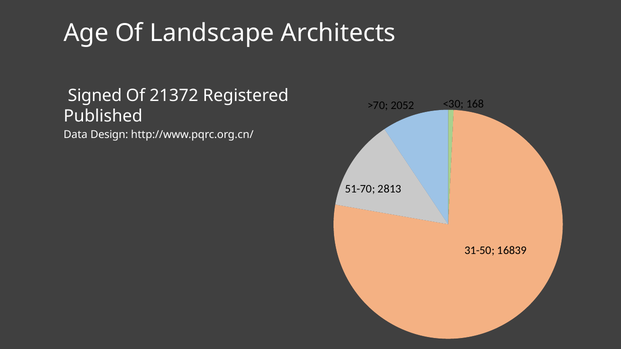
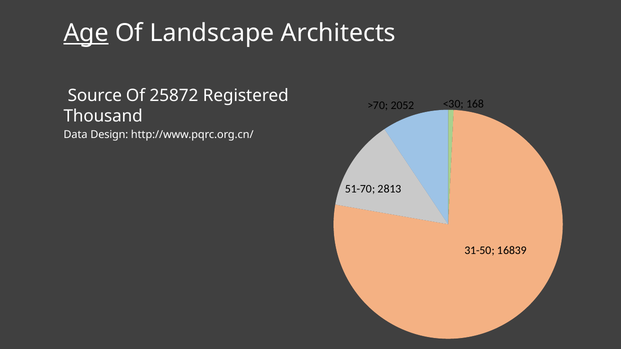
Age underline: none -> present
Signed: Signed -> Source
21372: 21372 -> 25872
Published: Published -> Thousand
